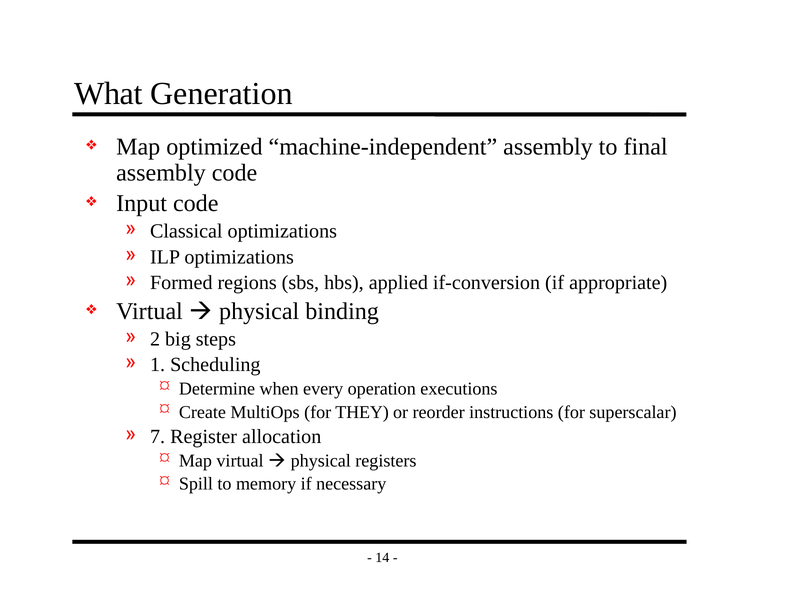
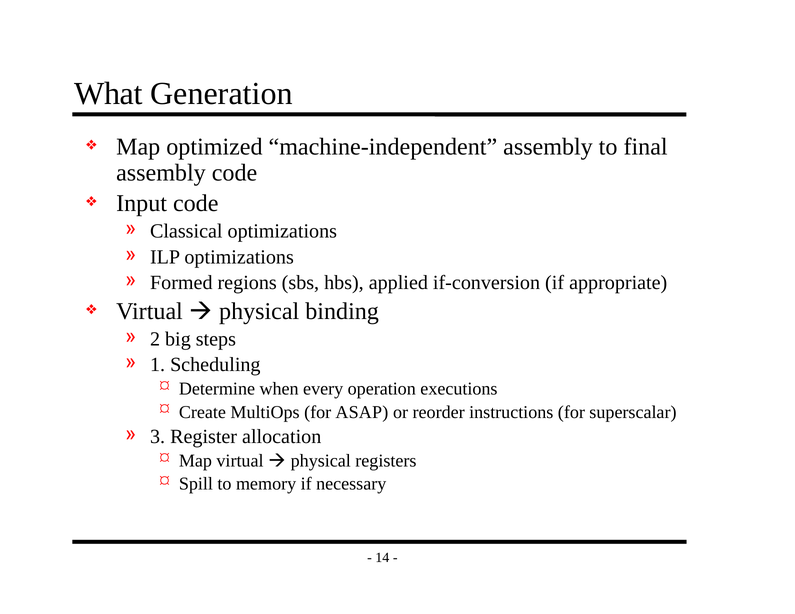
THEY: THEY -> ASAP
7: 7 -> 3
